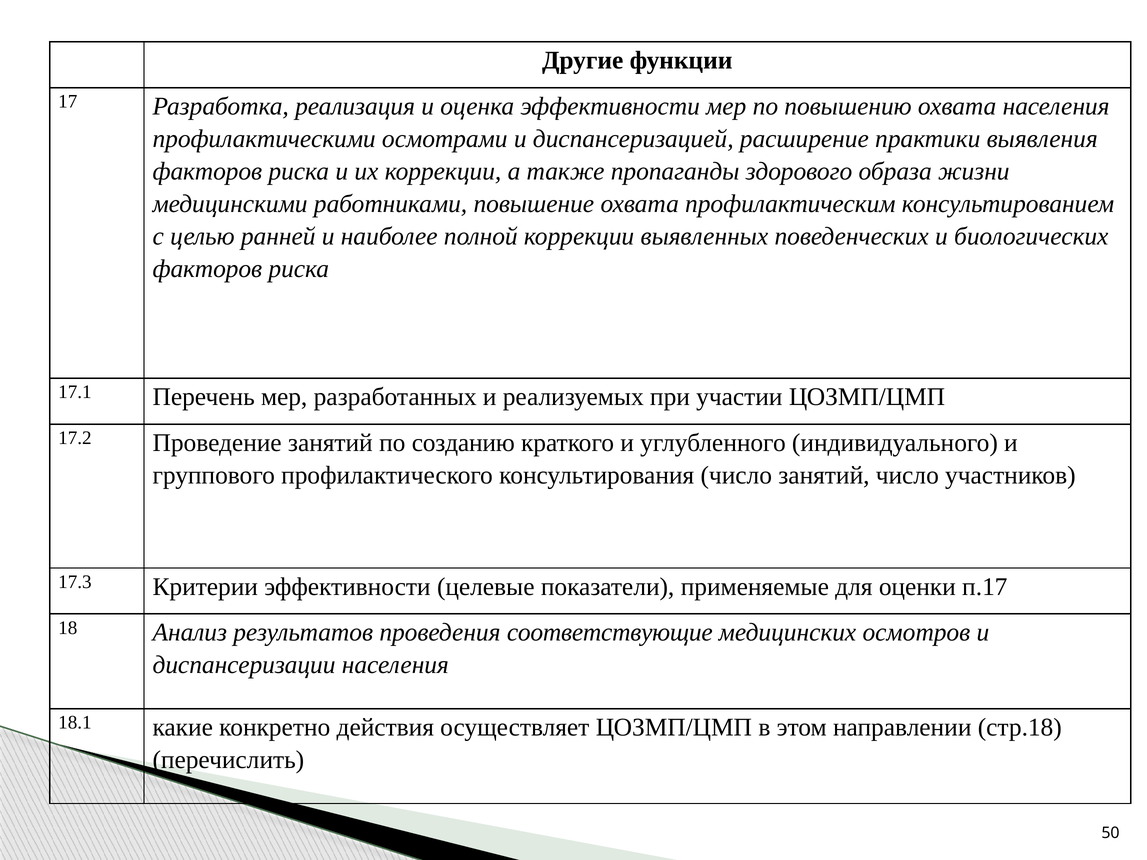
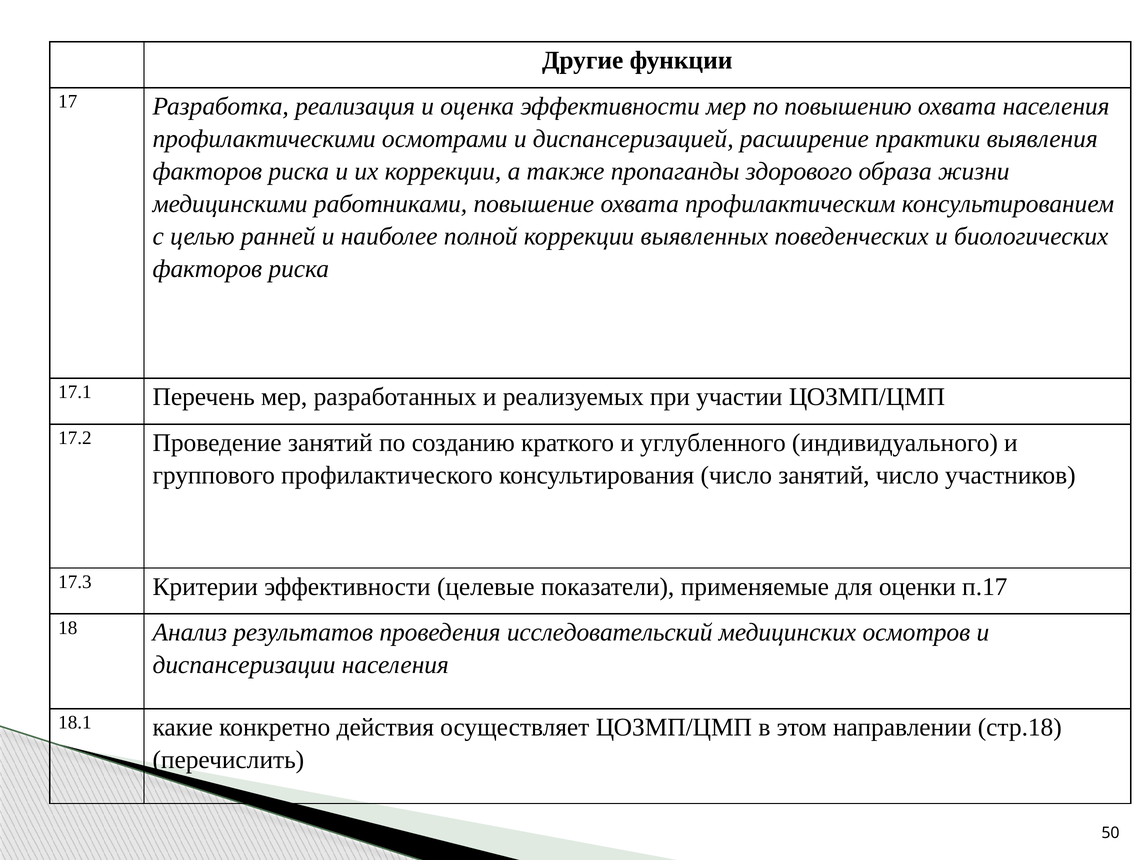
соответствующие: соответствующие -> исследовательский
